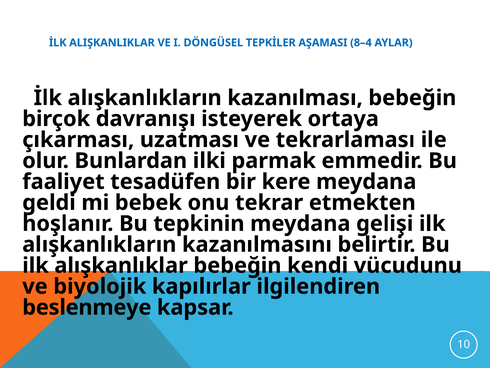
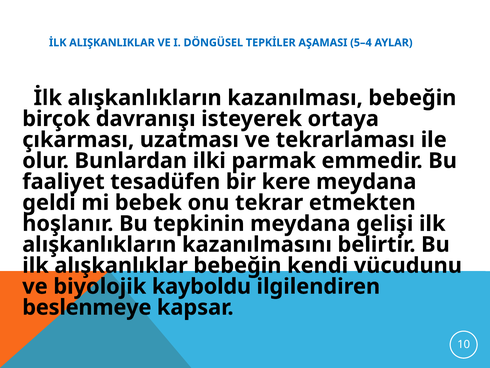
8–4: 8–4 -> 5–4
kapılırlar: kapılırlar -> kayboldu
